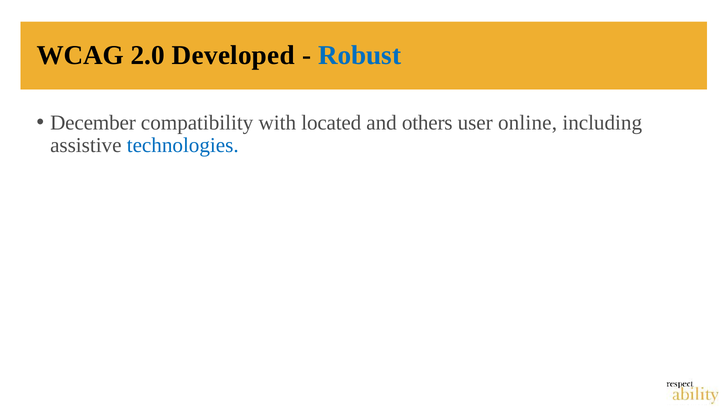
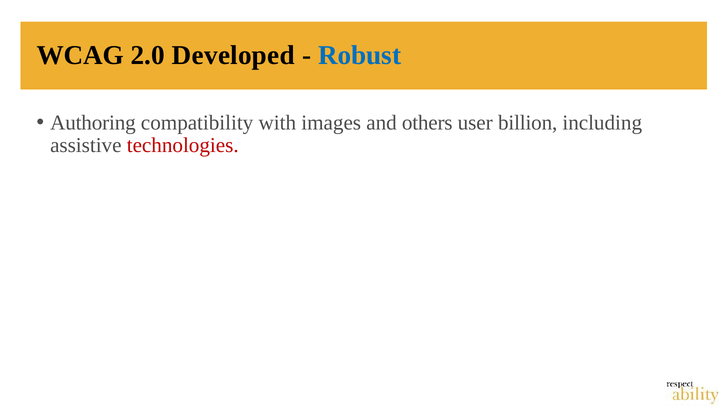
December: December -> Authoring
located: located -> images
online: online -> billion
technologies colour: blue -> red
